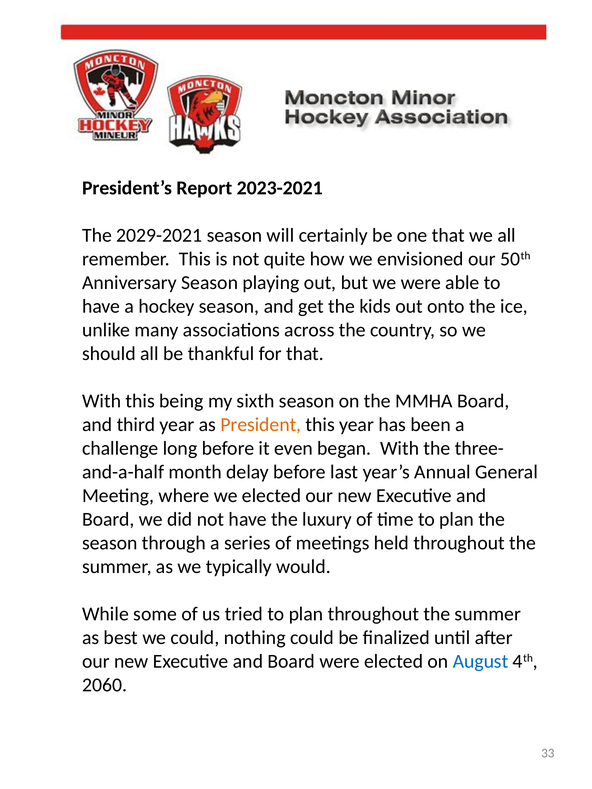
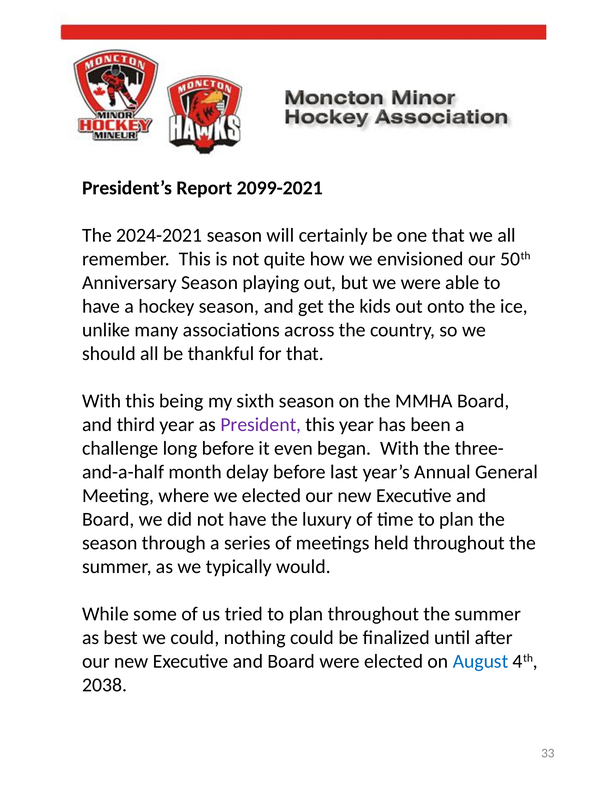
2023-2021: 2023-2021 -> 2099-2021
2029-2021: 2029-2021 -> 2024-2021
President colour: orange -> purple
2060: 2060 -> 2038
